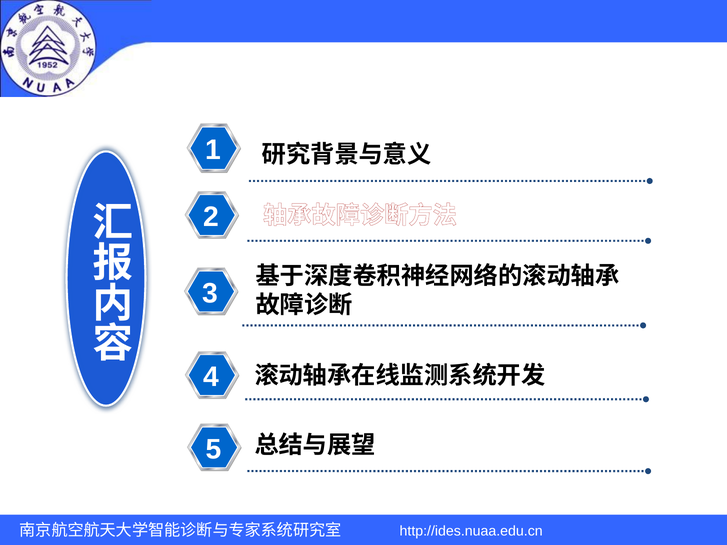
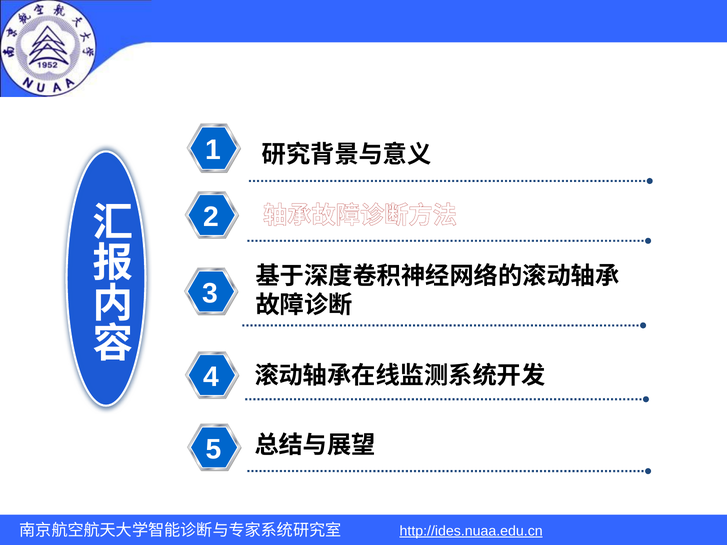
http://ides.nuaa.edu.cn underline: none -> present
